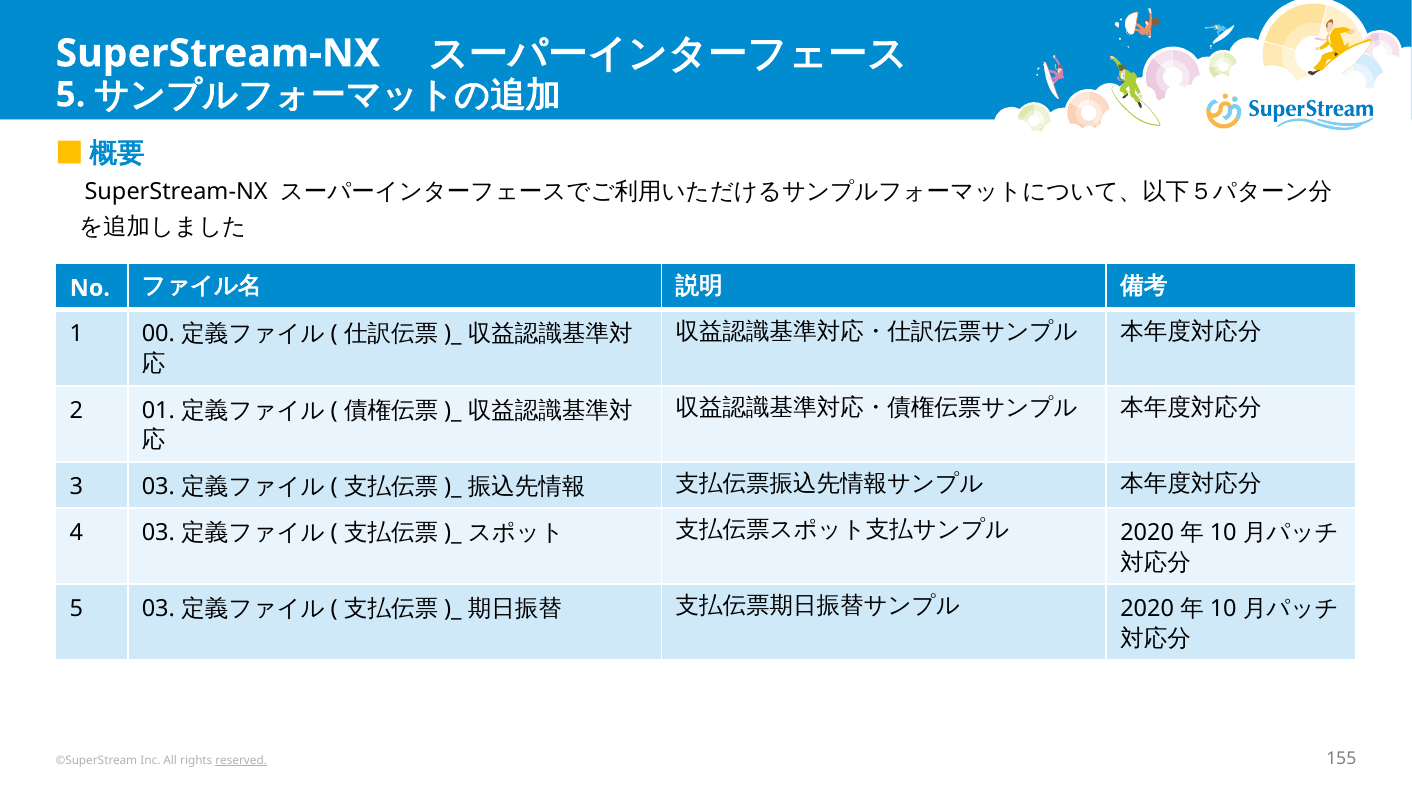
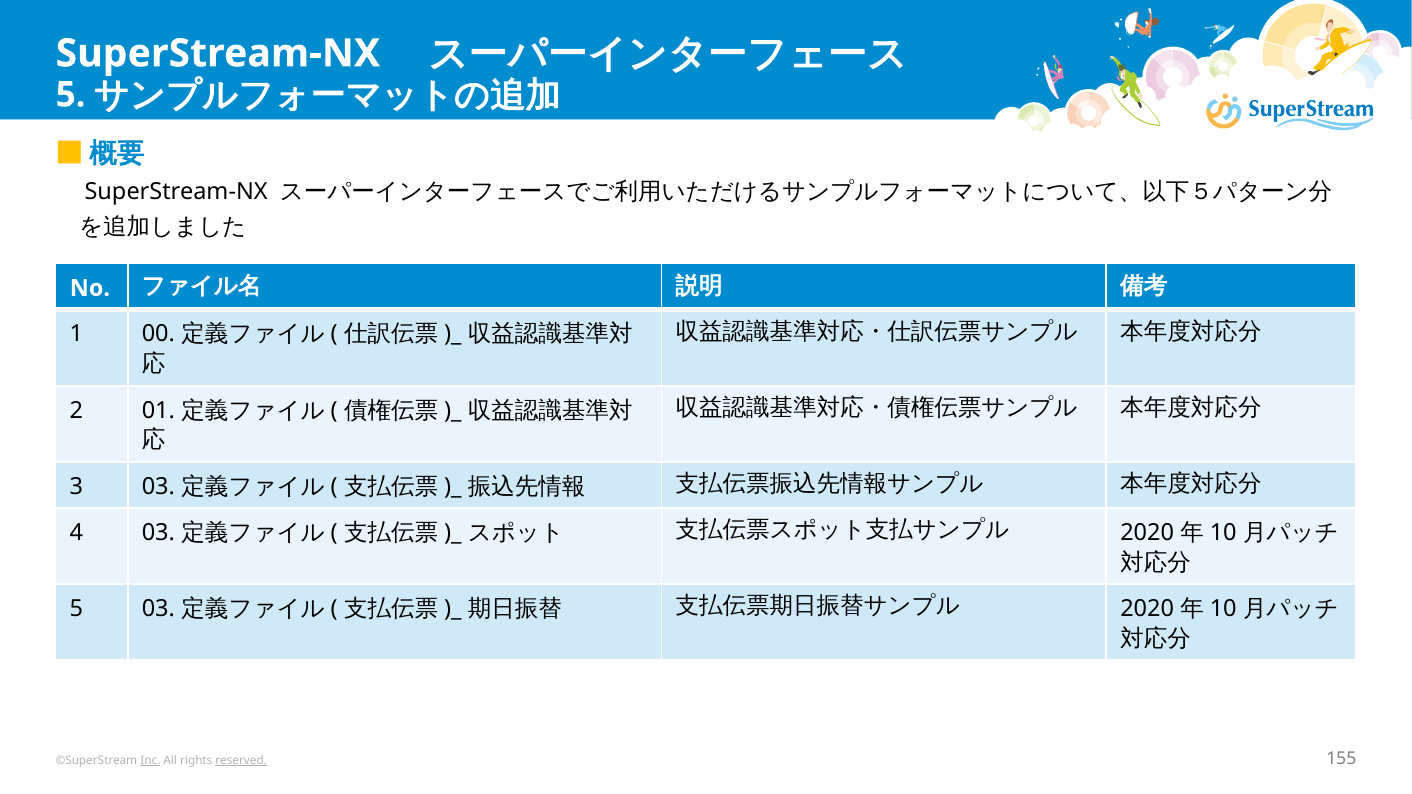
Inc underline: none -> present
